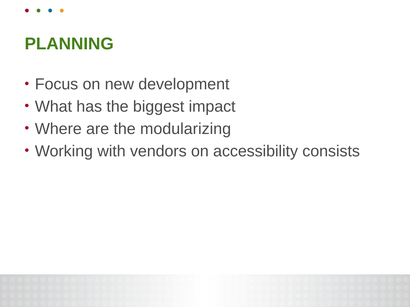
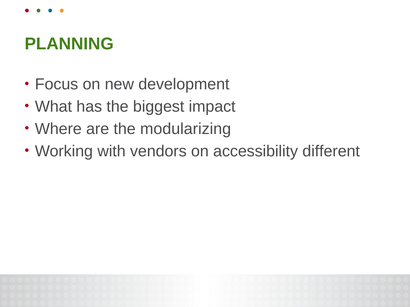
consists: consists -> different
